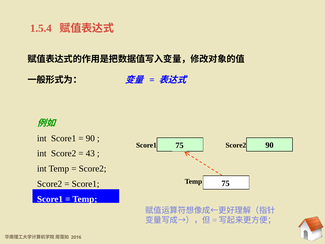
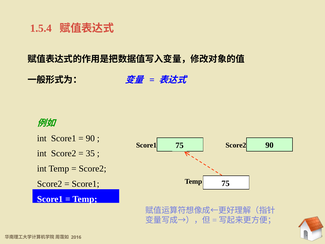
43: 43 -> 35
